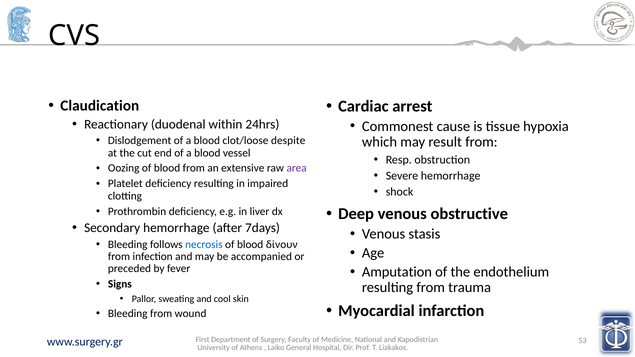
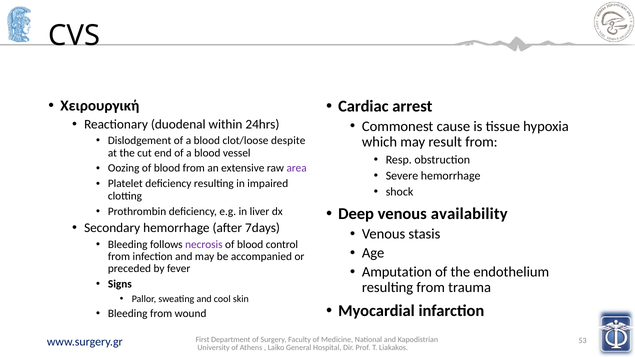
Claudication: Claudication -> Χειρουργική
obstructive: obstructive -> availability
necrosis colour: blue -> purple
δίνουν: δίνουν -> control
